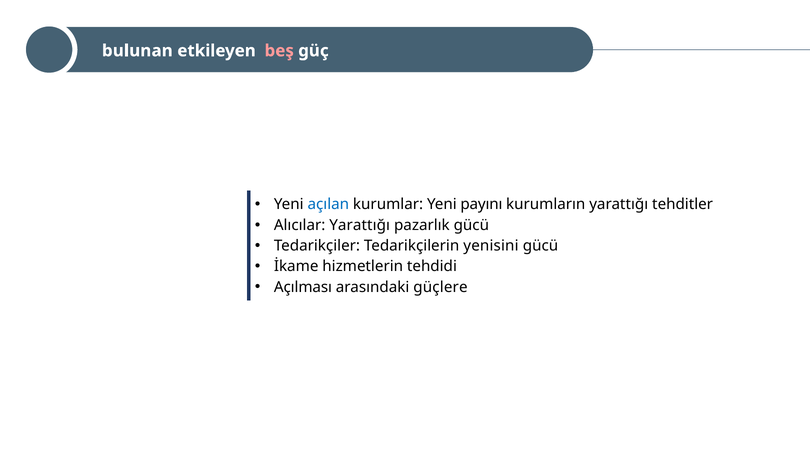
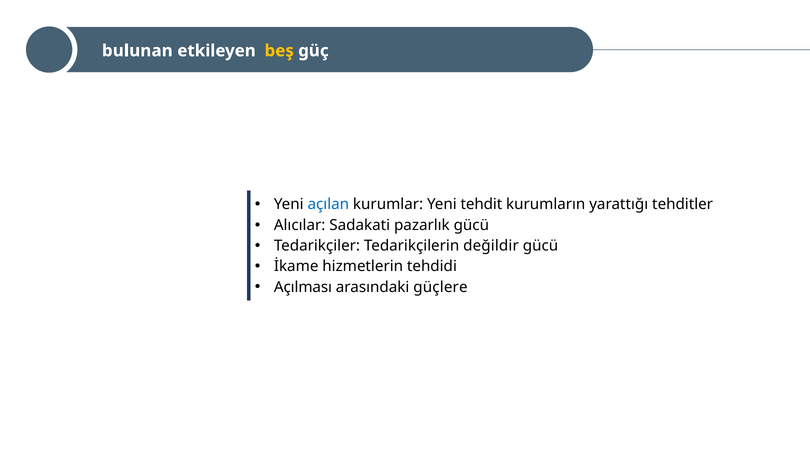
beş colour: pink -> yellow
payını: payını -> tehdit
Alıcılar Yarattığı: Yarattığı -> Sadakati
yenisini: yenisini -> değildir
